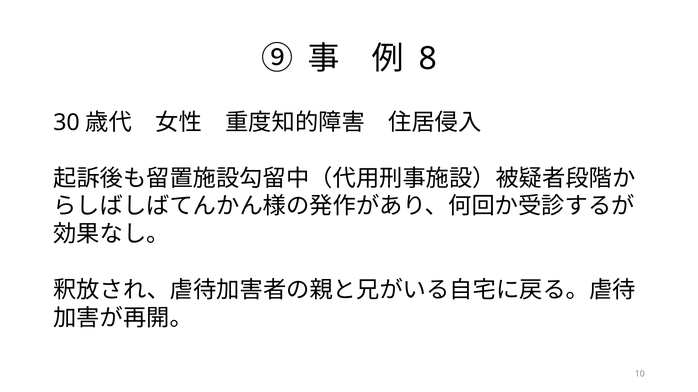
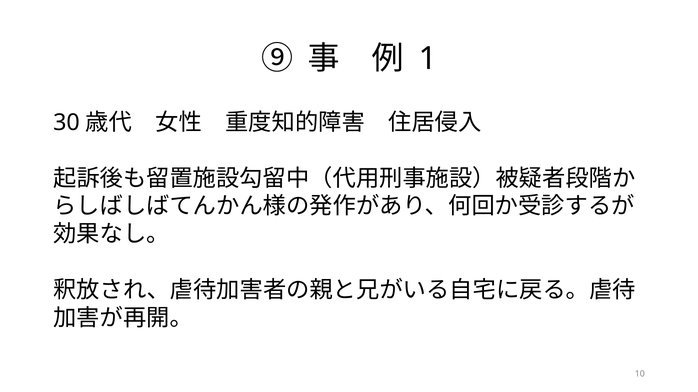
8: 8 -> 1
